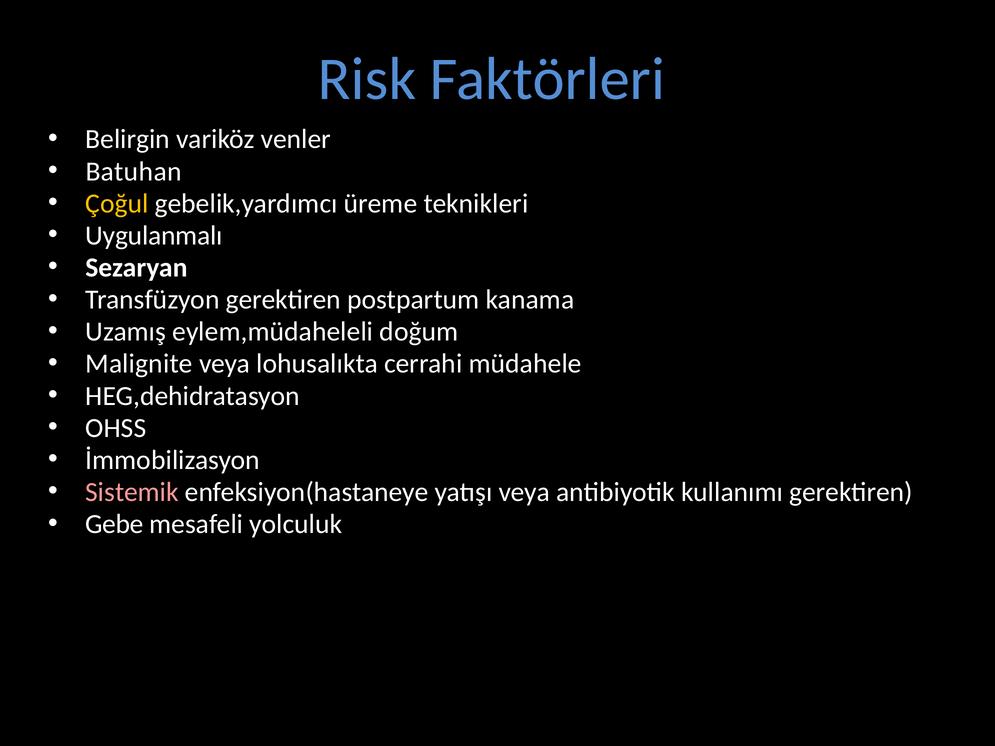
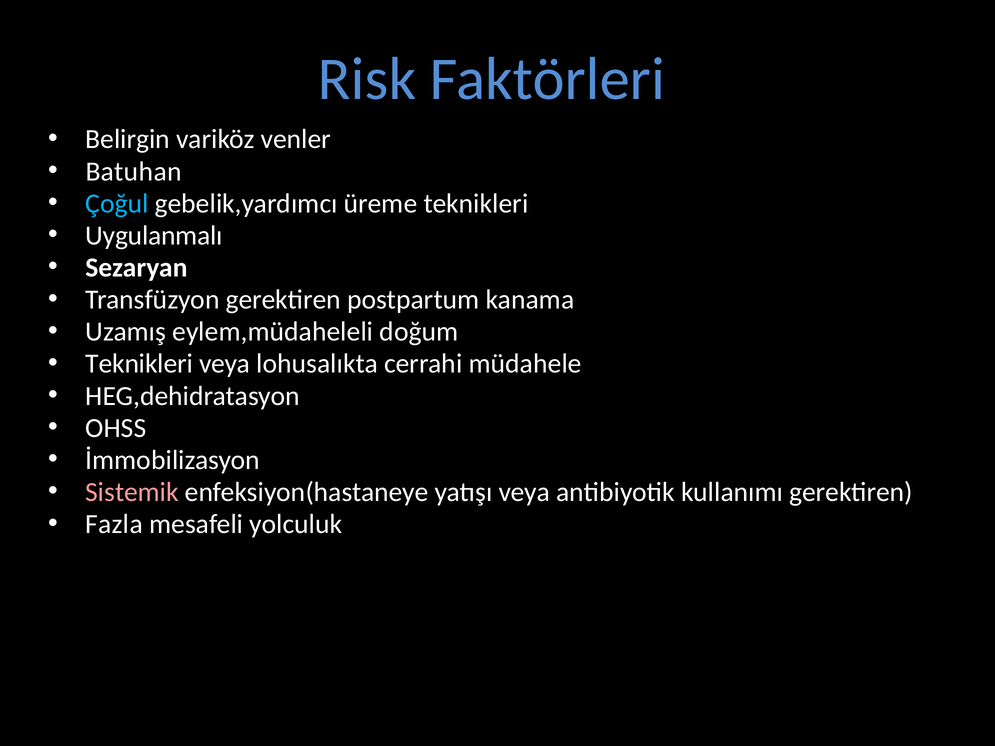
Çoğul colour: yellow -> light blue
Malignite at (139, 364): Malignite -> Teknikleri
Gebe: Gebe -> Fazla
